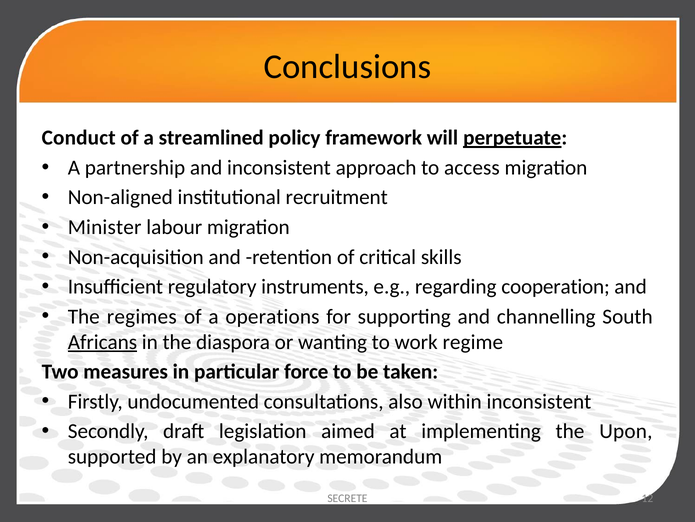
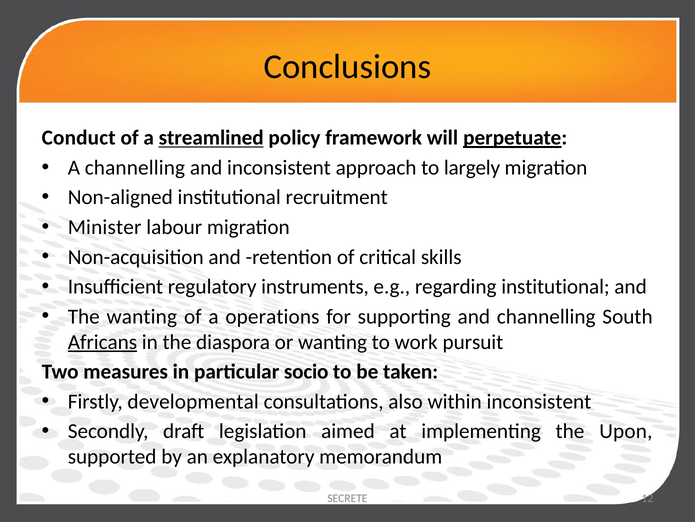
streamlined underline: none -> present
A partnership: partnership -> channelling
access: access -> largely
regarding cooperation: cooperation -> institutional
The regimes: regimes -> wanting
regime: regime -> pursuit
force: force -> socio
undocumented: undocumented -> developmental
